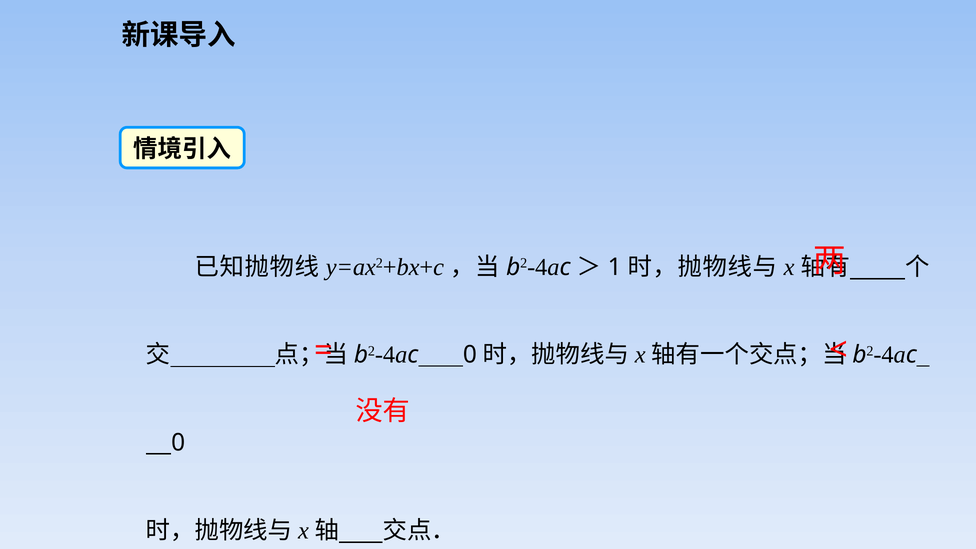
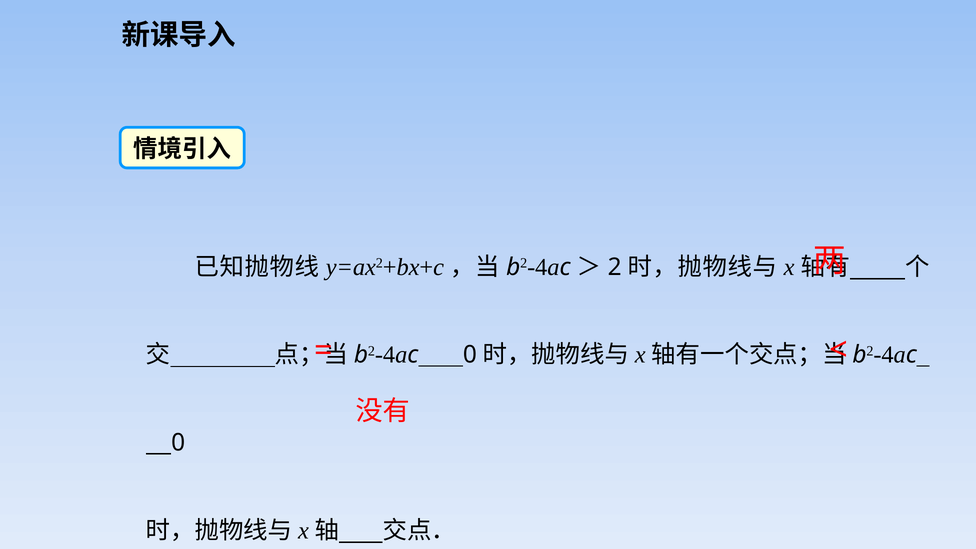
1: 1 -> 2
